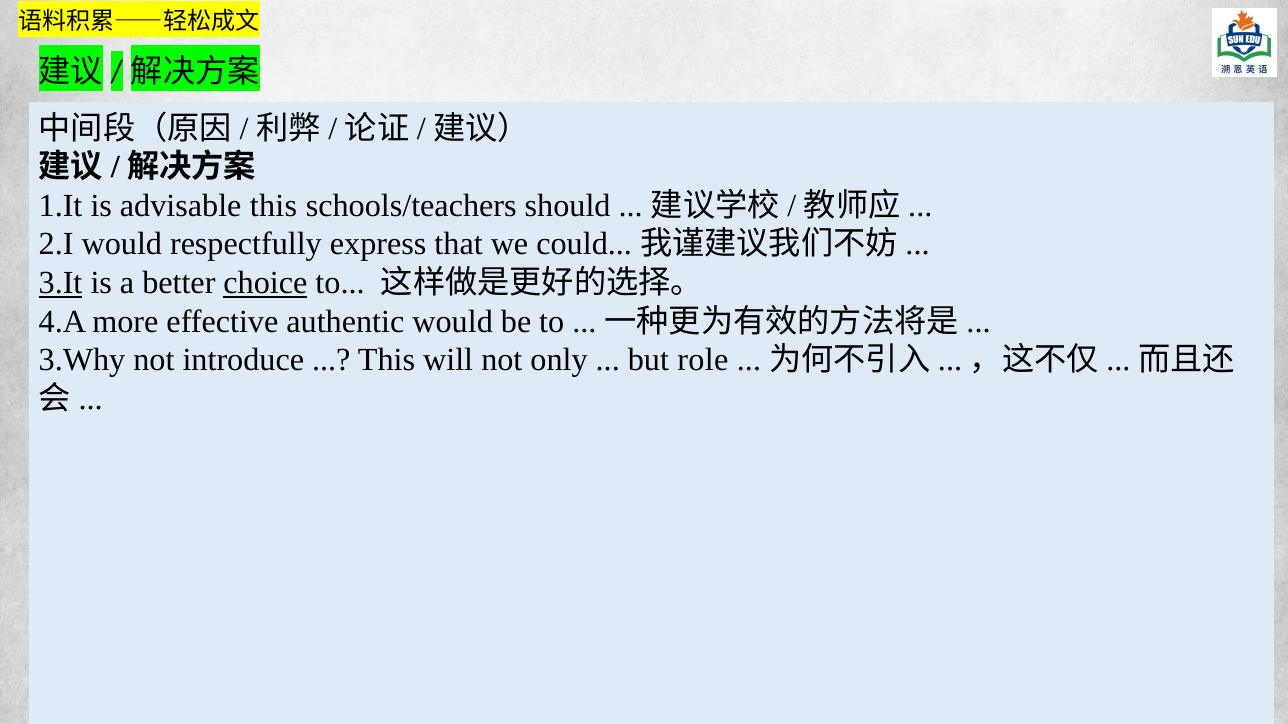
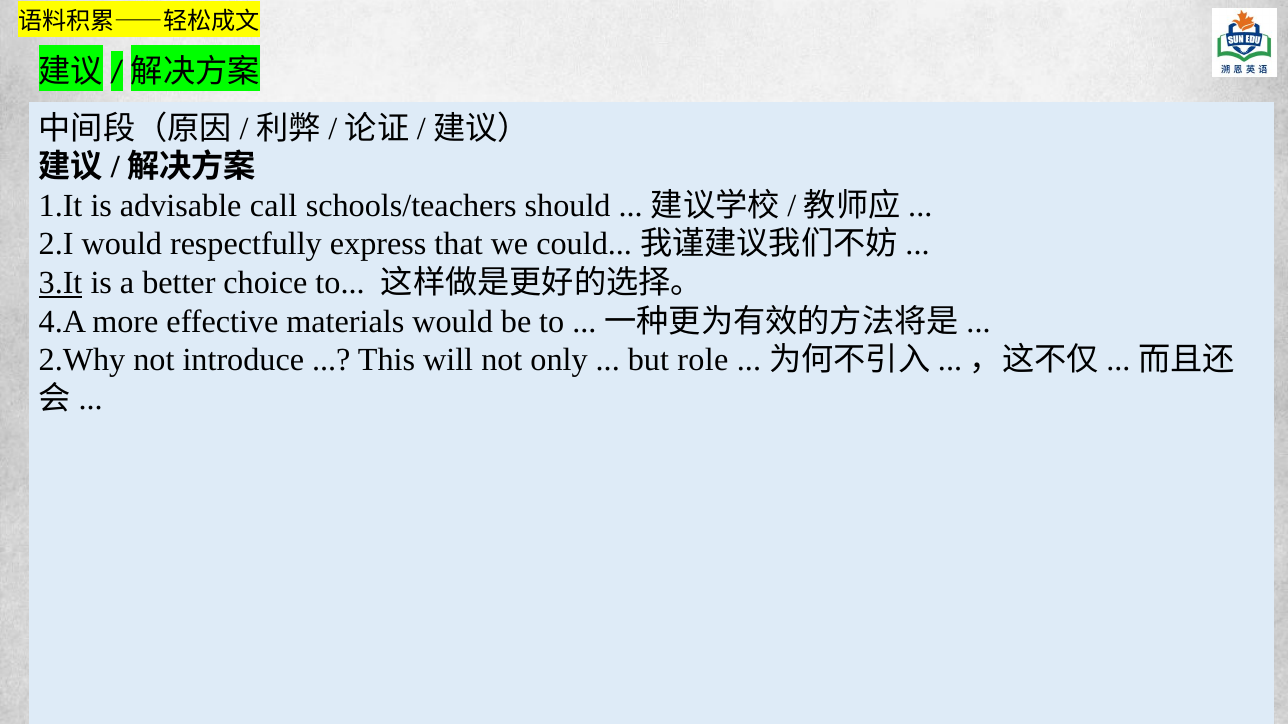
advisable this: this -> call
choice underline: present -> none
authentic: authentic -> materials
3.Why: 3.Why -> 2.Why
